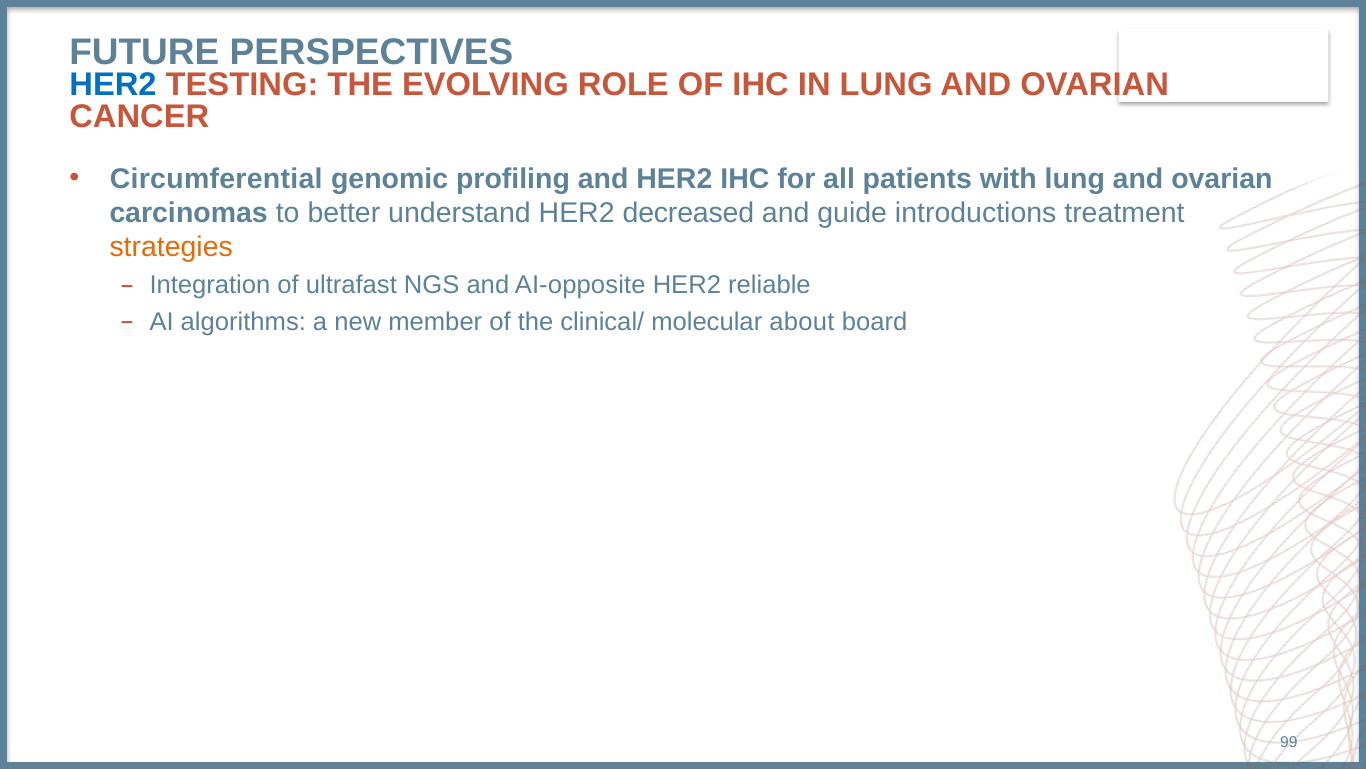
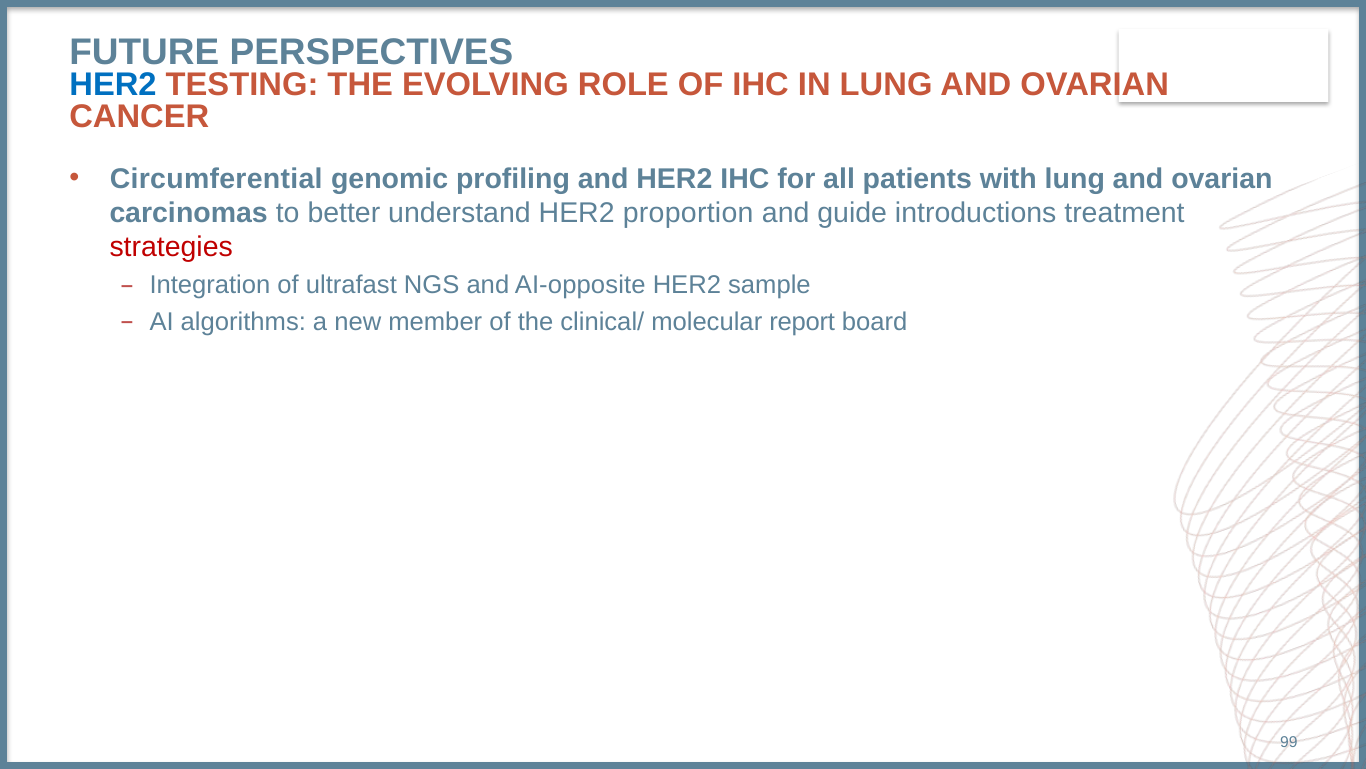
decreased: decreased -> proportion
strategies colour: orange -> red
reliable: reliable -> sample
about: about -> report
